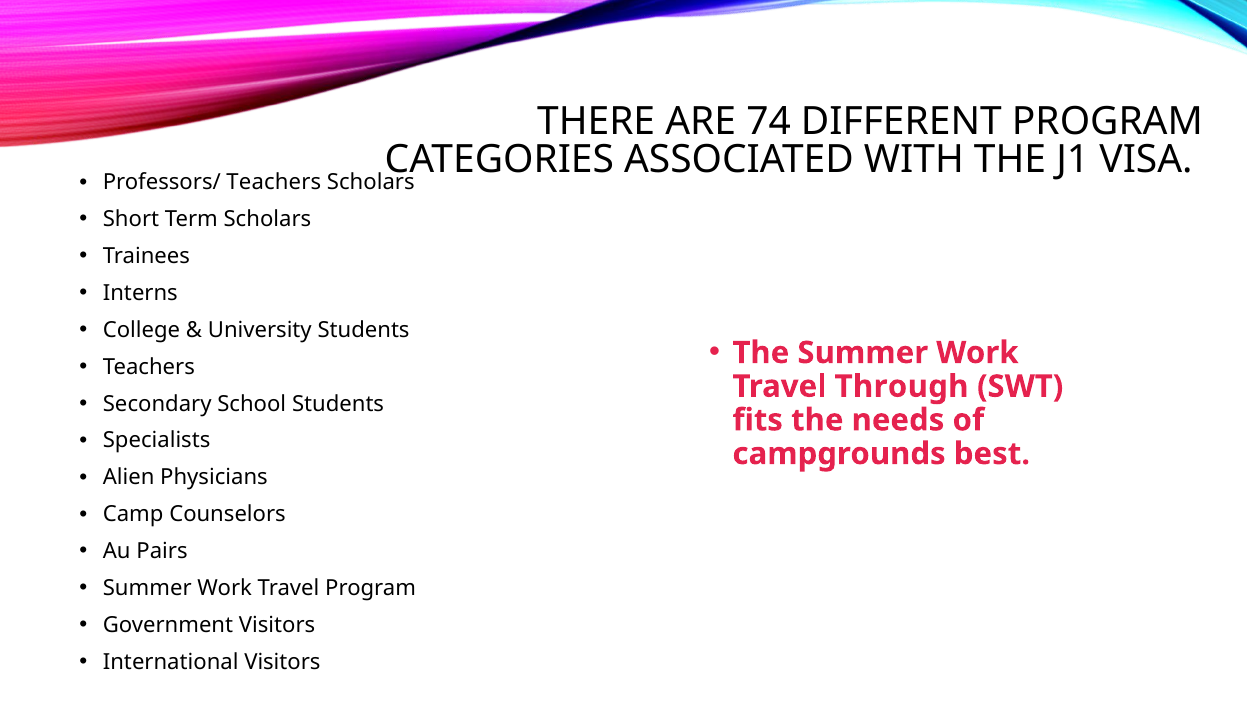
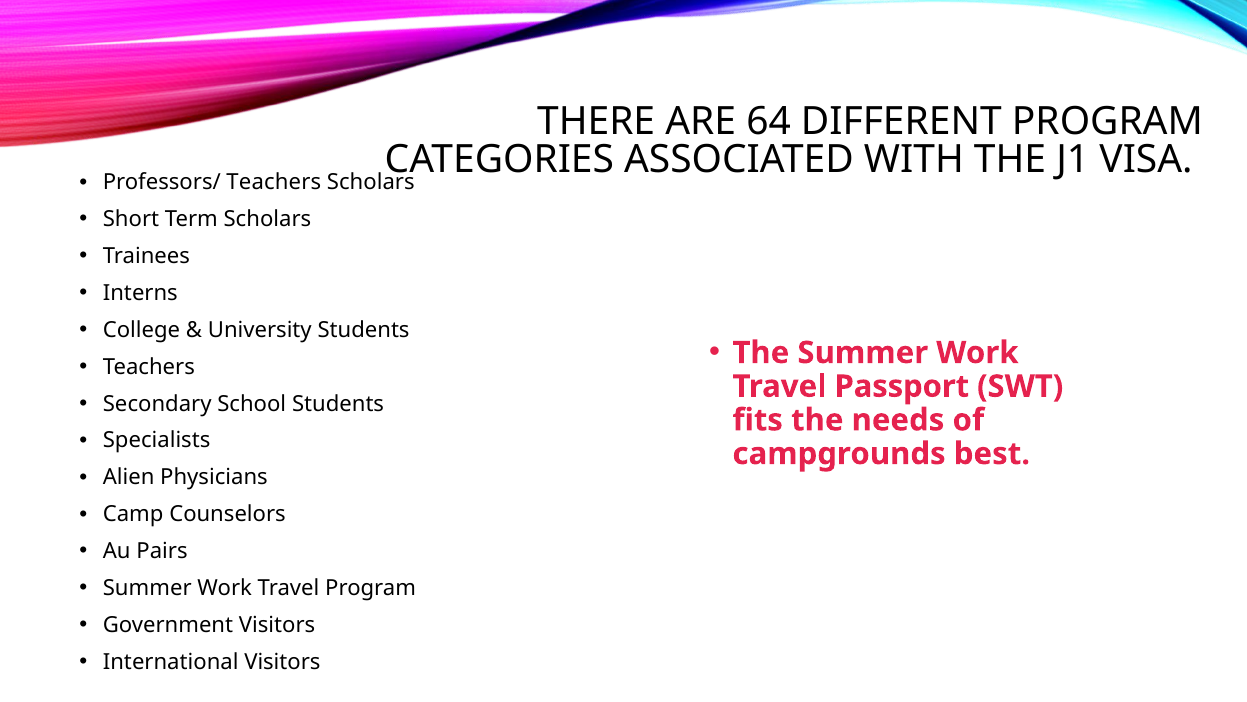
74: 74 -> 64
Through: Through -> Passport
